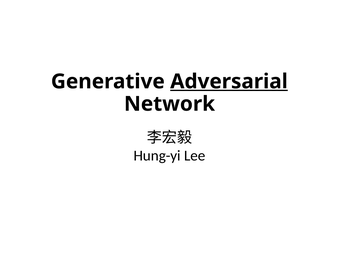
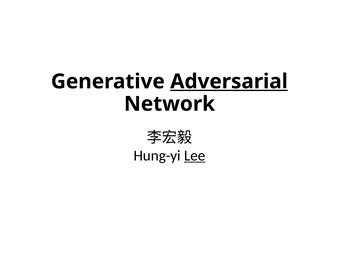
Lee underline: none -> present
